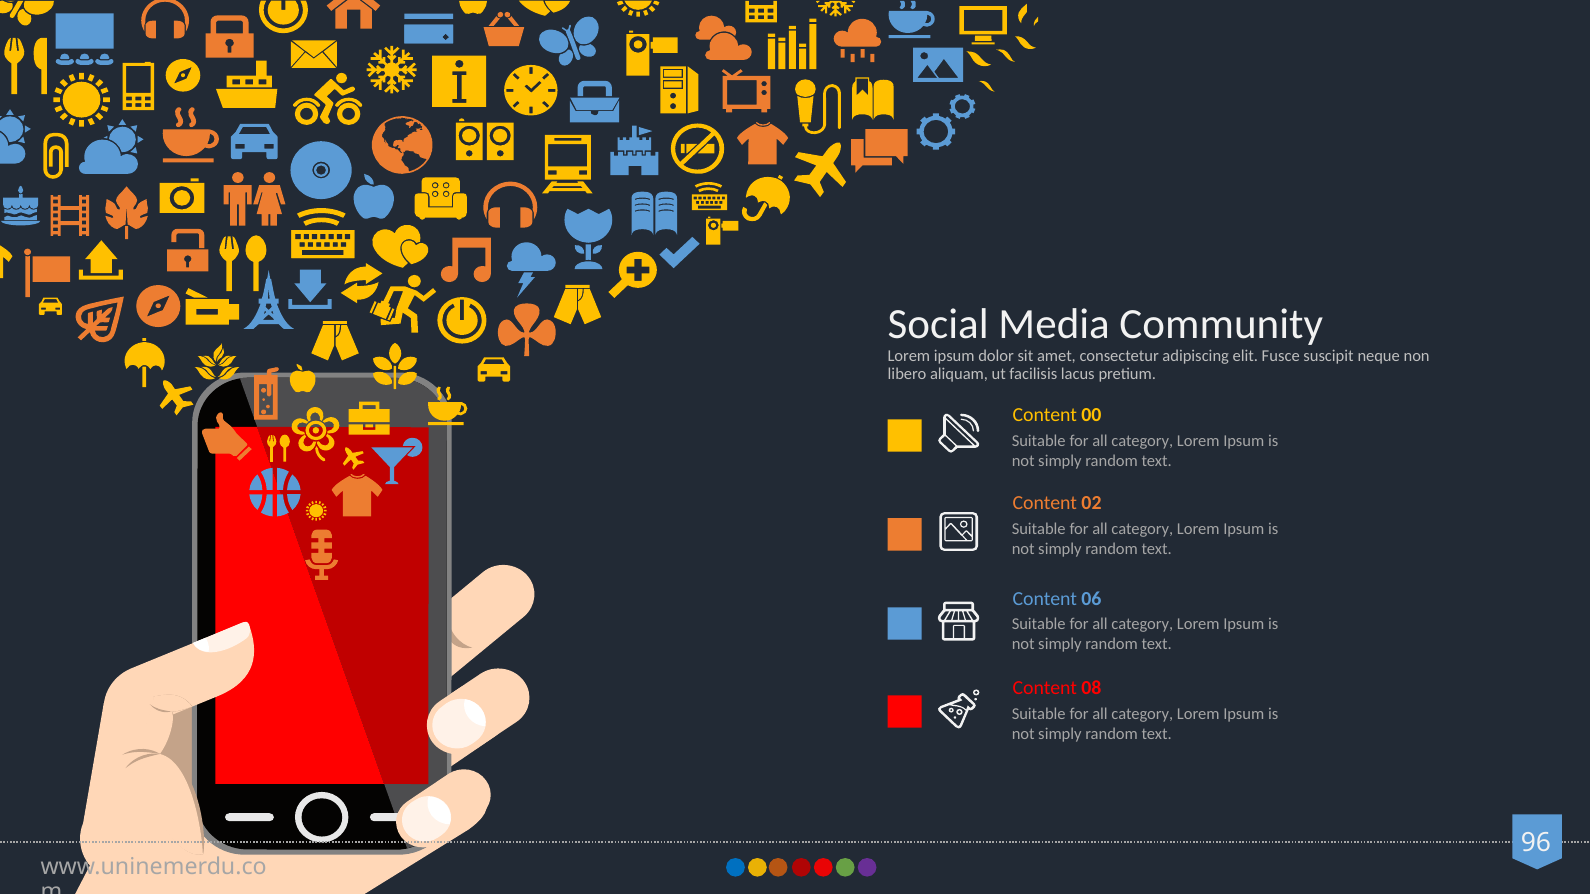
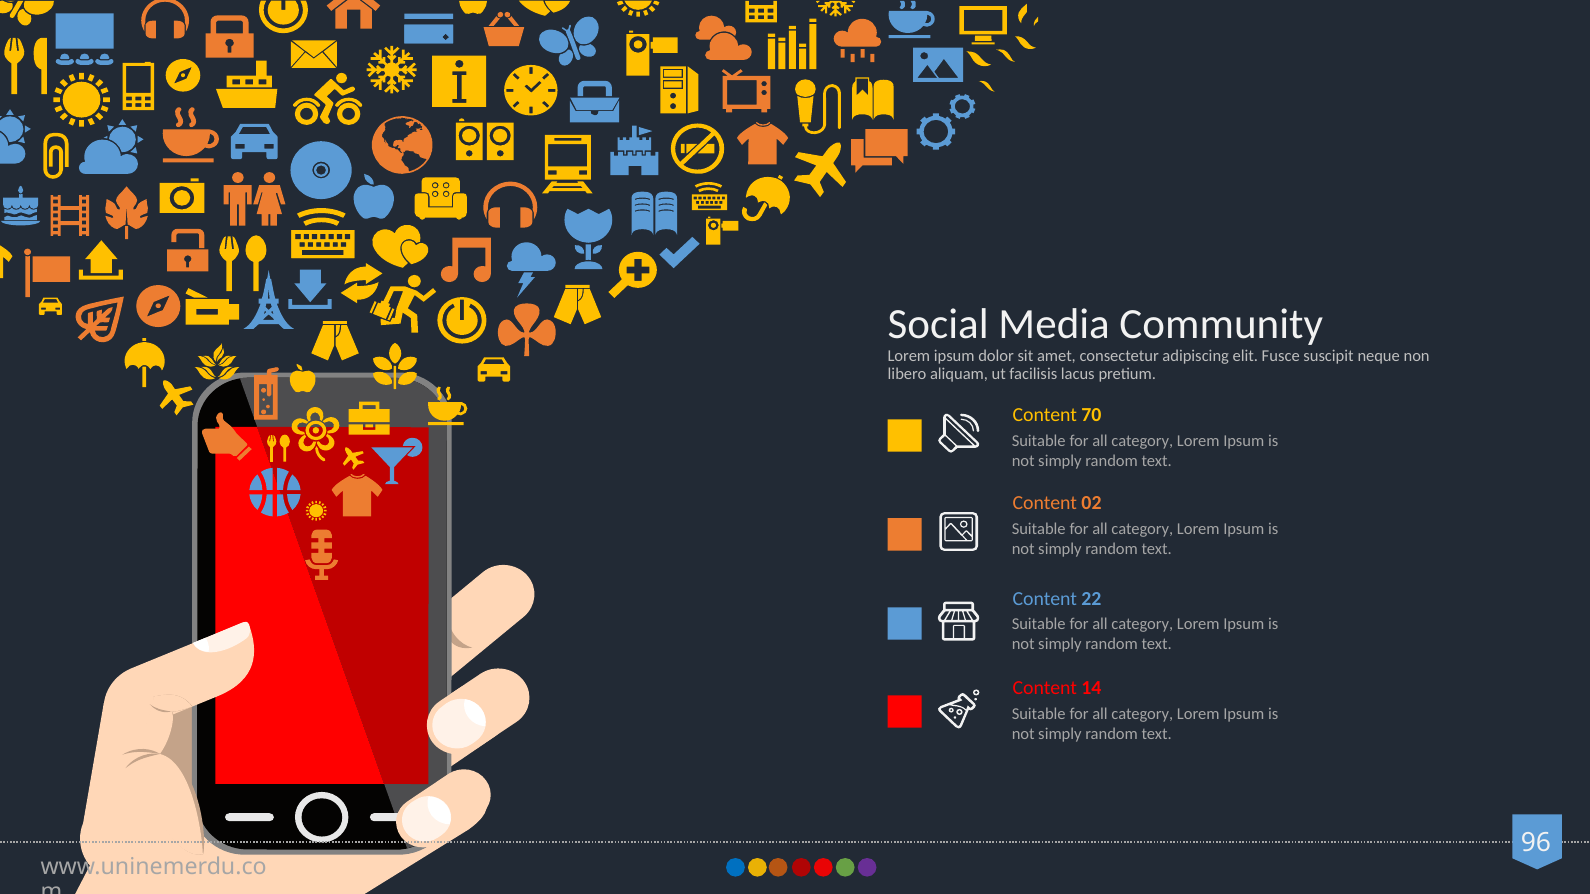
00: 00 -> 70
06: 06 -> 22
08: 08 -> 14
